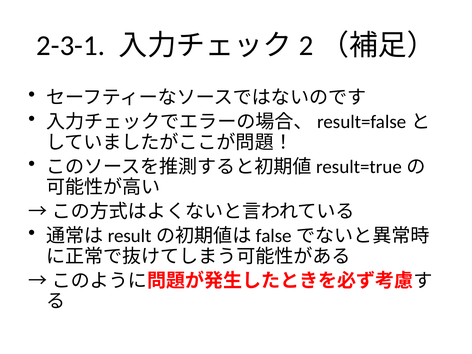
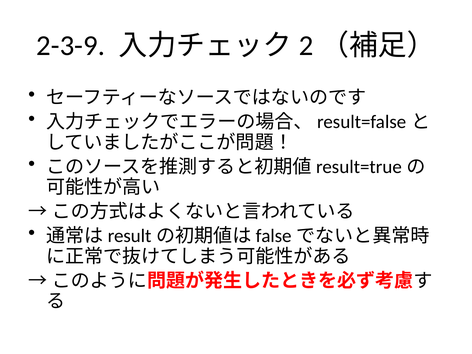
2-3-1: 2-3-1 -> 2-3-9
